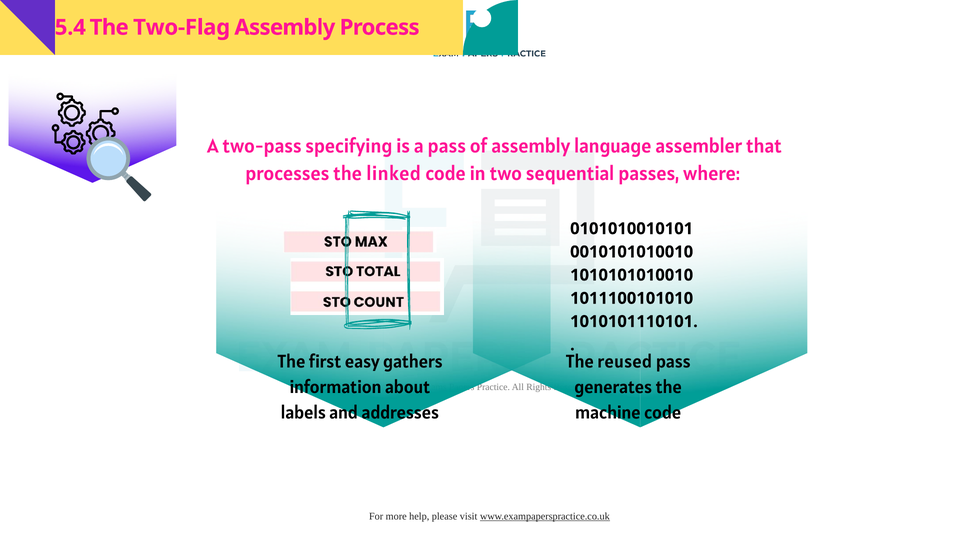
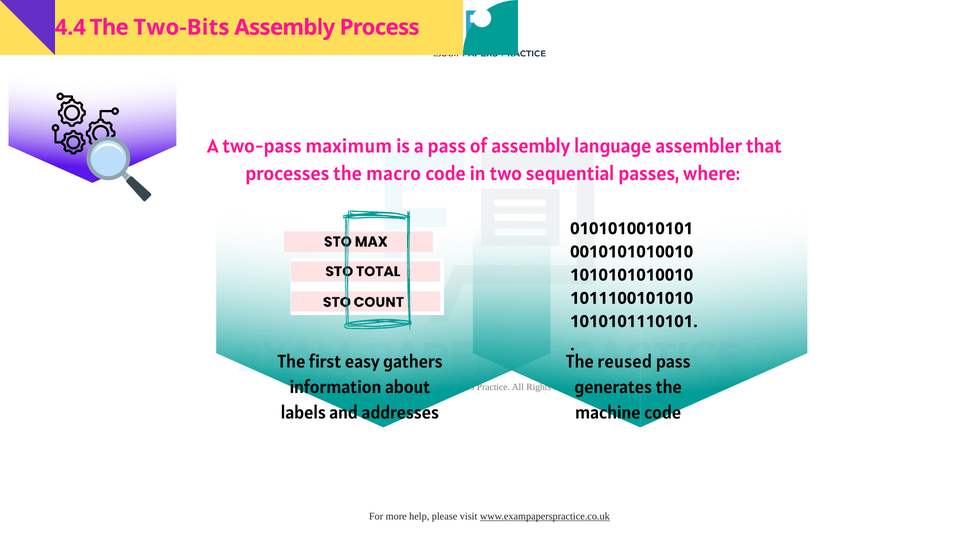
5.4: 5.4 -> 4.4
Two-Flag: Two-Flag -> Two-Bits
specifying: specifying -> maximum
linked: linked -> macro
